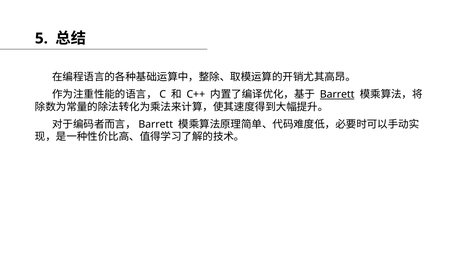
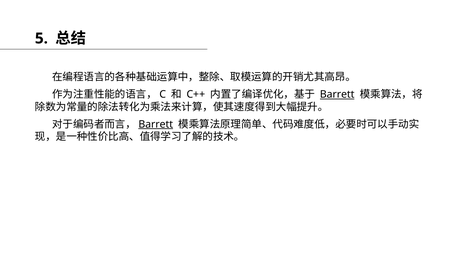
Barrett at (156, 125) underline: none -> present
